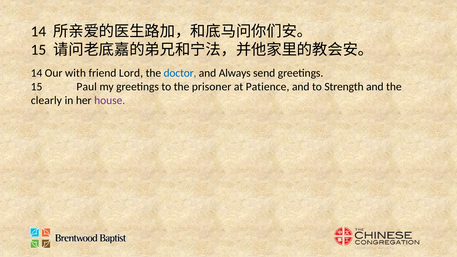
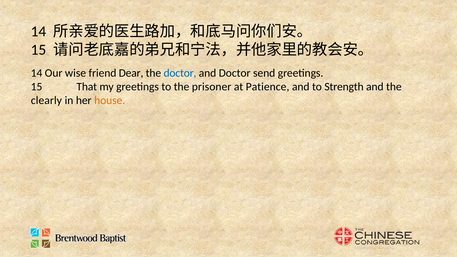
with: with -> wise
Lord: Lord -> Dear
and Always: Always -> Doctor
Paul: Paul -> That
house colour: purple -> orange
